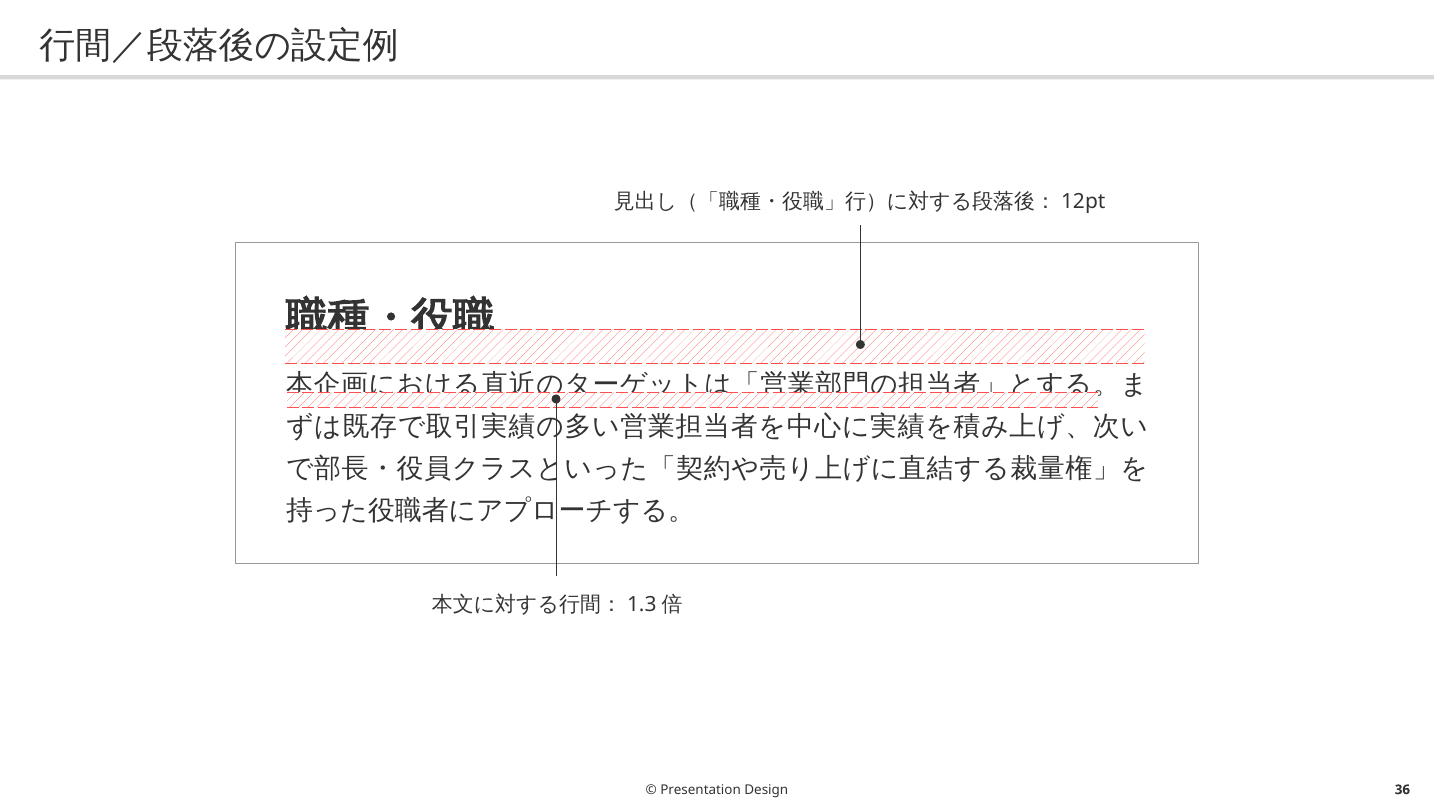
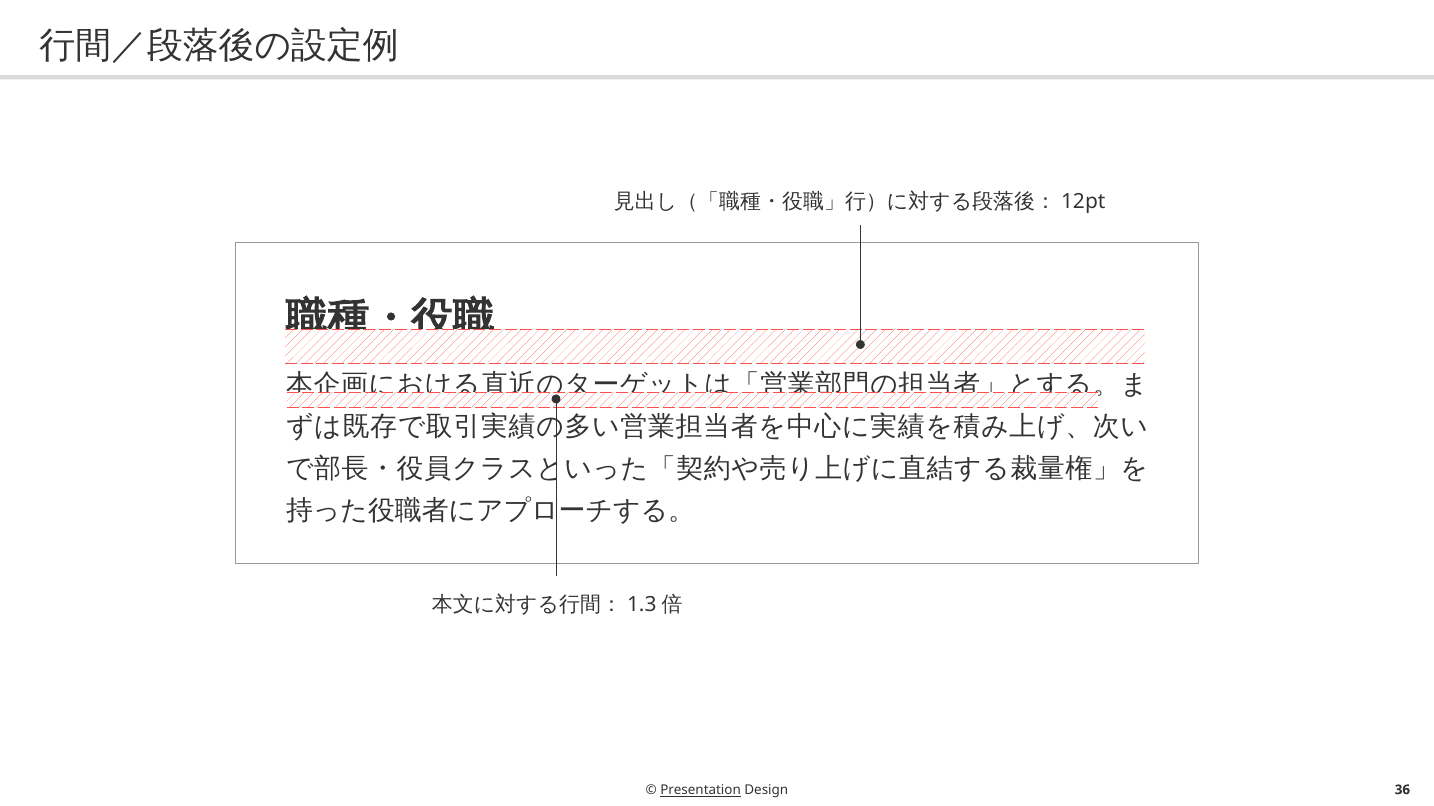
Presentation underline: none -> present
